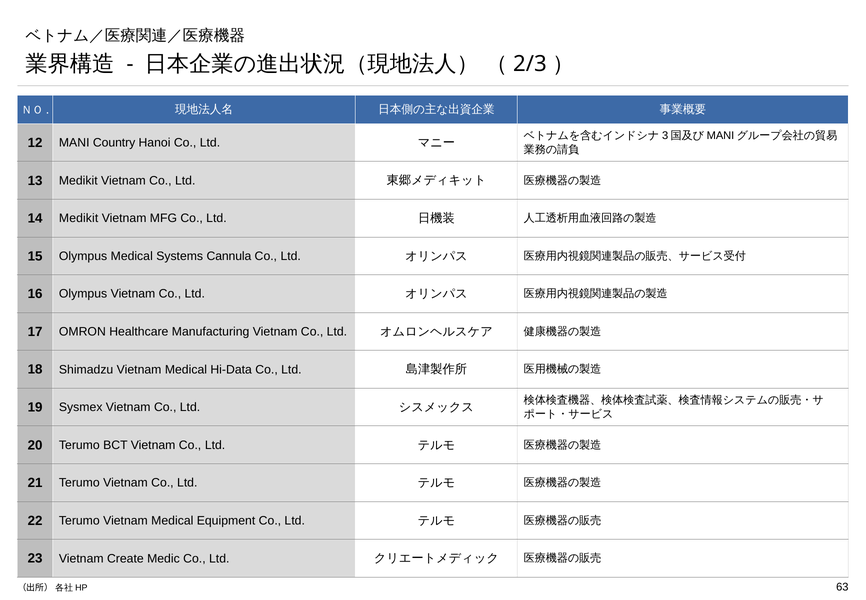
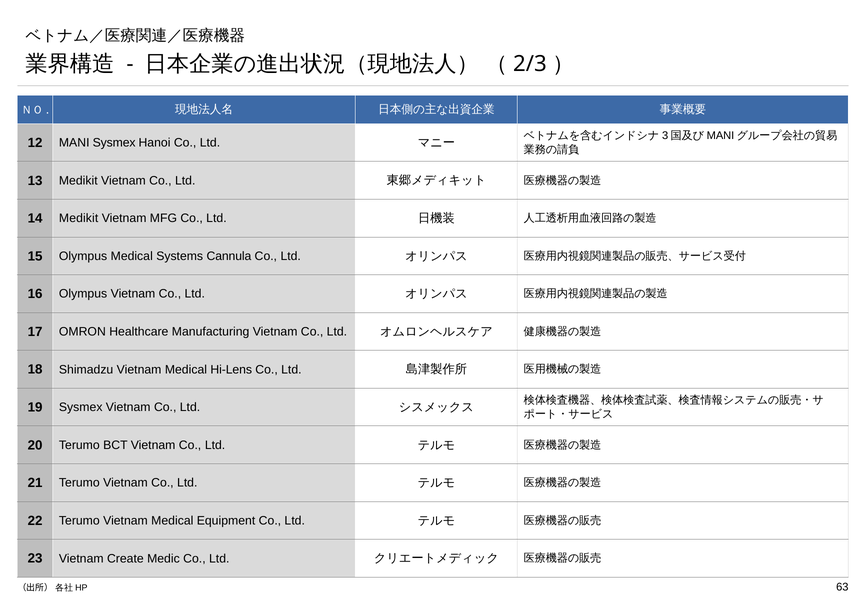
MANI Country: Country -> Sysmex
Hi-Data: Hi-Data -> Hi-Lens
